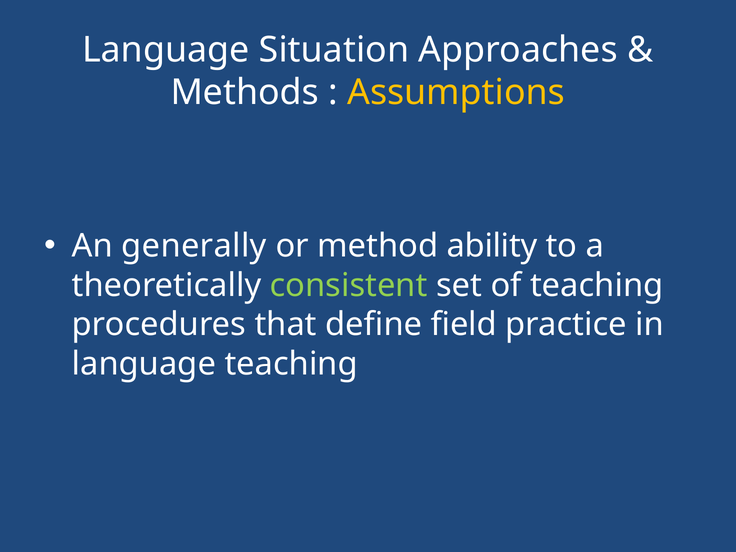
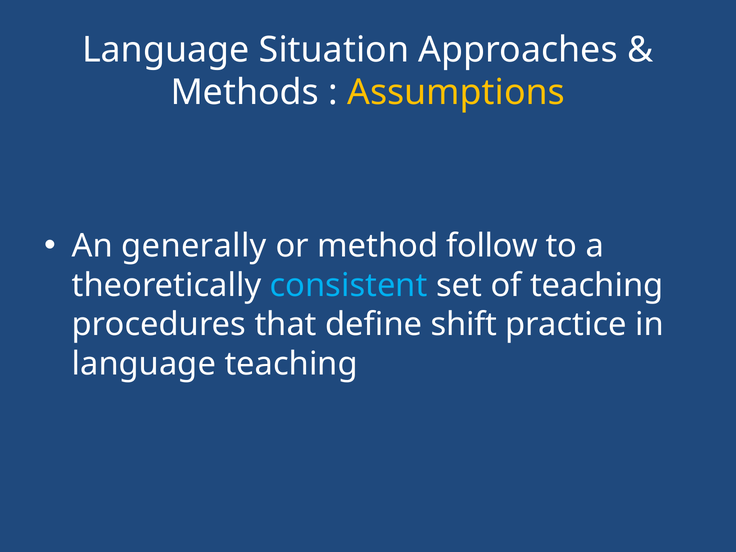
ability: ability -> follow
consistent colour: light green -> light blue
field: field -> shift
